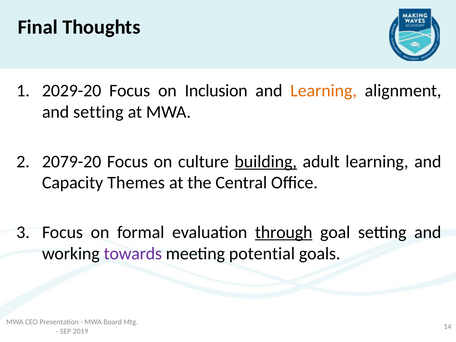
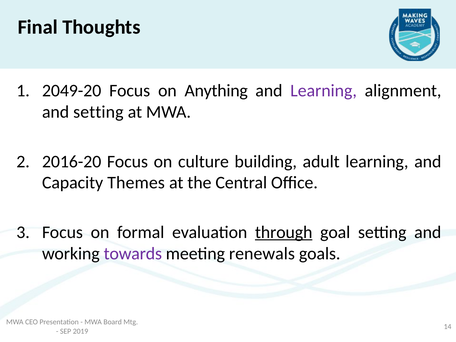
2029-20: 2029-20 -> 2049-20
Inclusion: Inclusion -> Anything
Learning at (324, 91) colour: orange -> purple
2079-20: 2079-20 -> 2016-20
building underline: present -> none
potential: potential -> renewals
